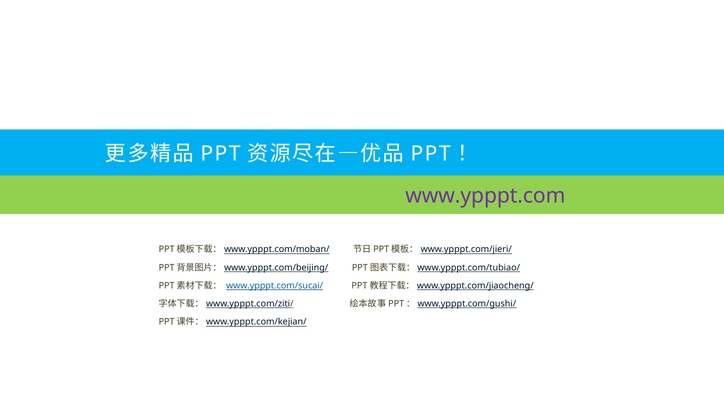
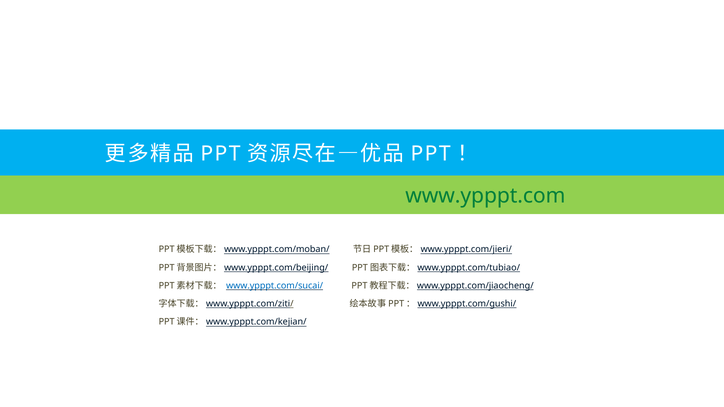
www.ypppt.com colour: purple -> green
